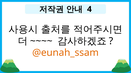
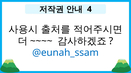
@eunah_ssam colour: orange -> blue
